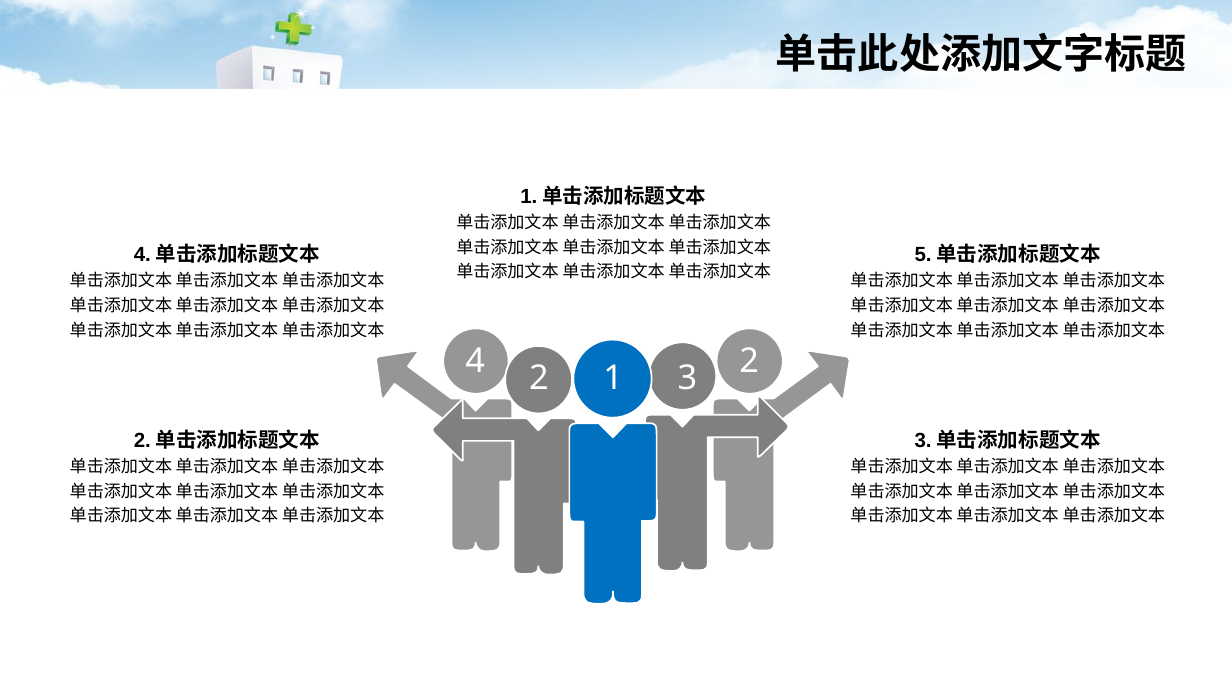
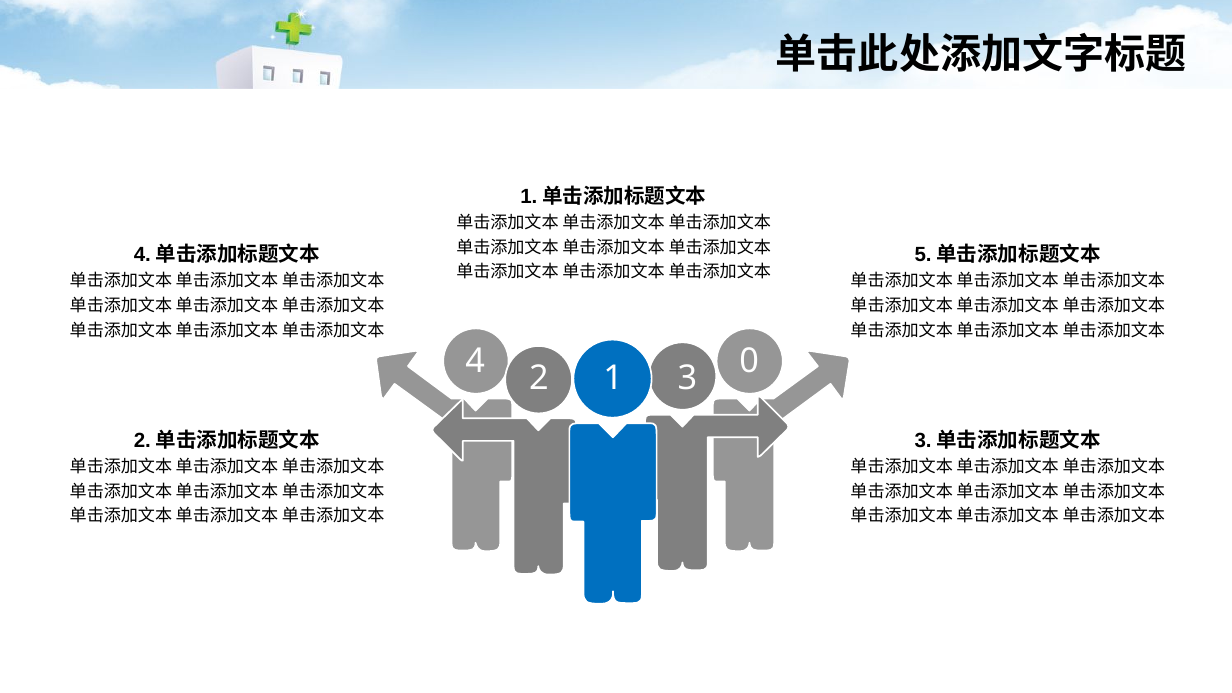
4 2: 2 -> 0
